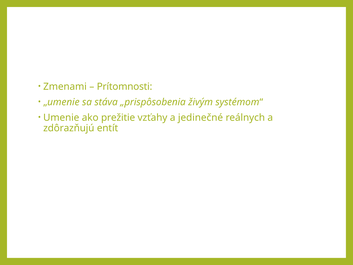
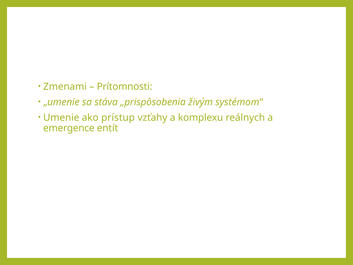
prežitie: prežitie -> prístup
jedinečné: jedinečné -> komplexu
zdôrazňujú: zdôrazňujú -> emergence
